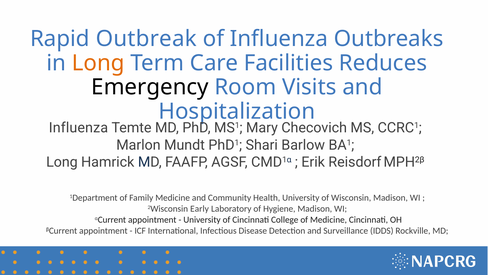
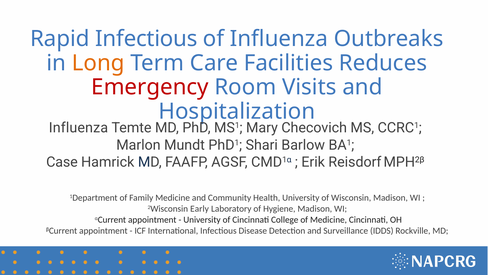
Rapid Outbreak: Outbreak -> Infectious
Emergency colour: black -> red
Long at (62, 162): Long -> Case
